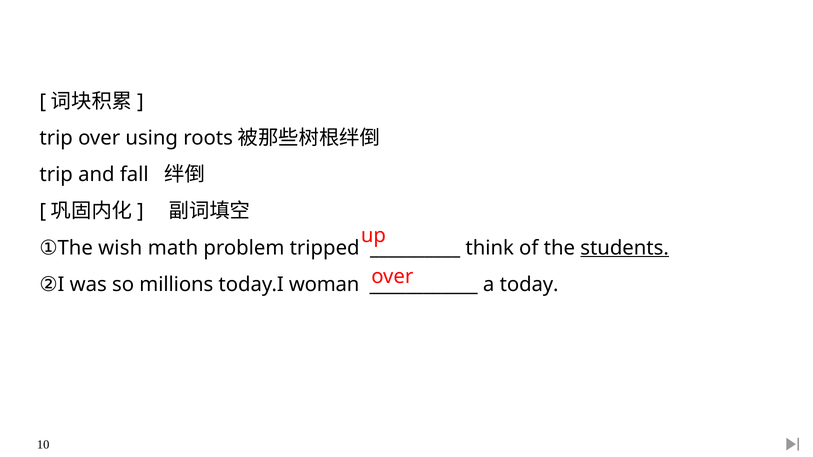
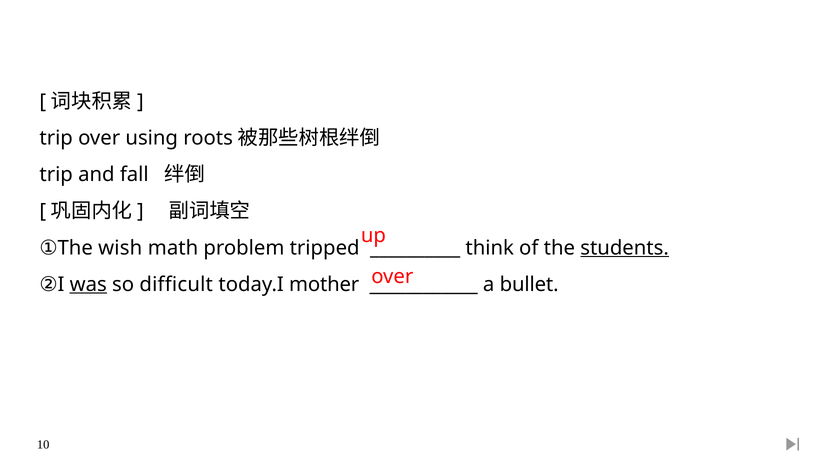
was underline: none -> present
millions: millions -> difficult
woman: woman -> mother
today: today -> bullet
